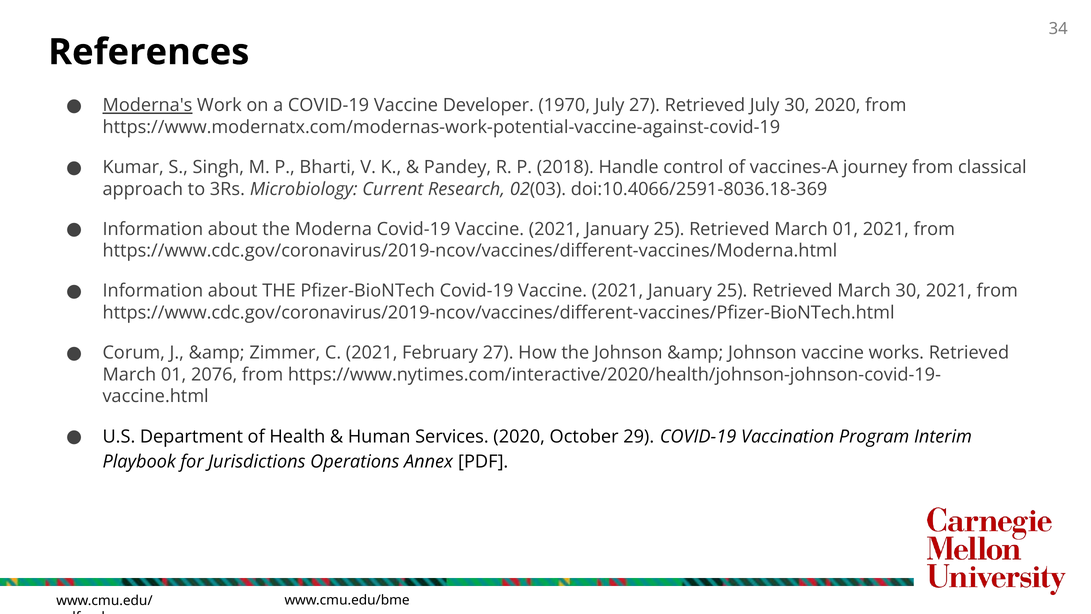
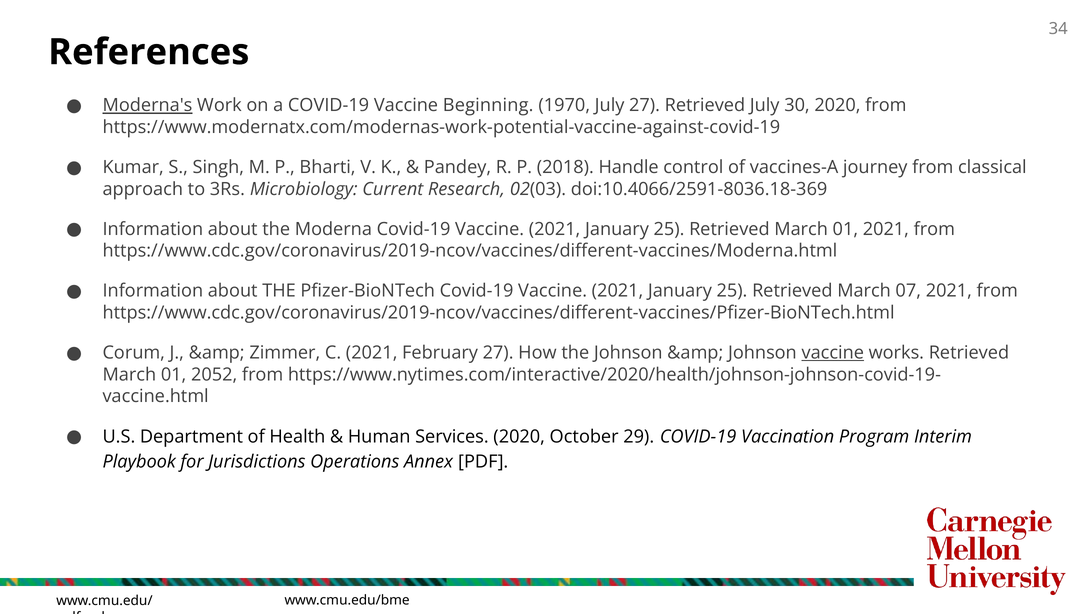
Developer: Developer -> Beginning
March 30: 30 -> 07
vaccine at (833, 353) underline: none -> present
2076: 2076 -> 2052
